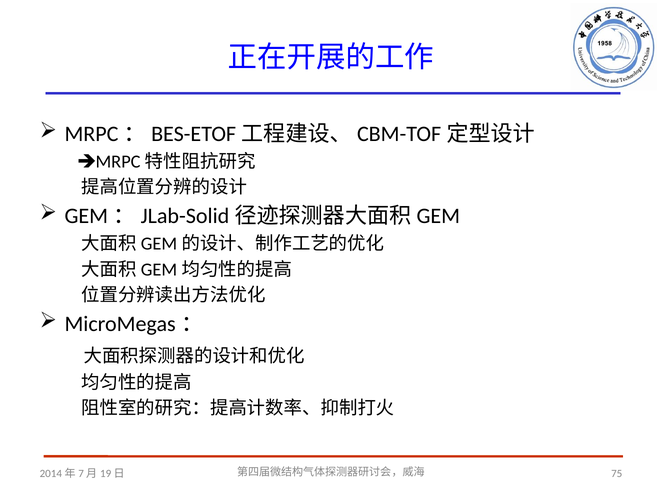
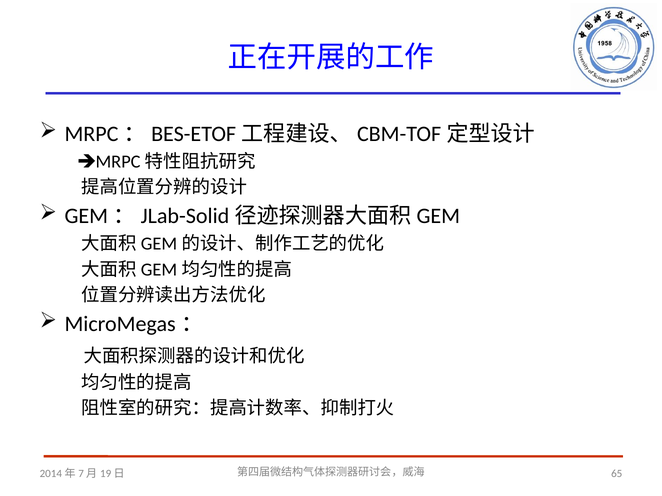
75: 75 -> 65
